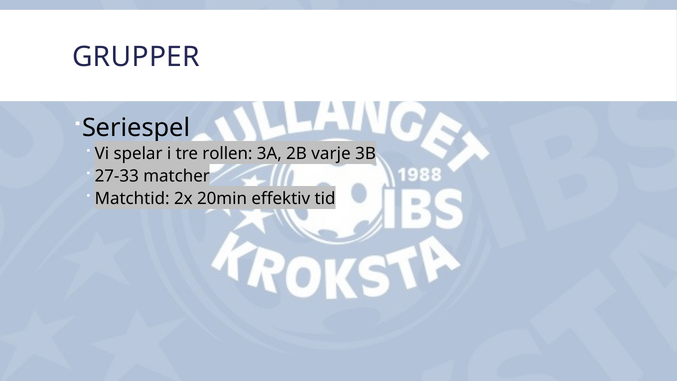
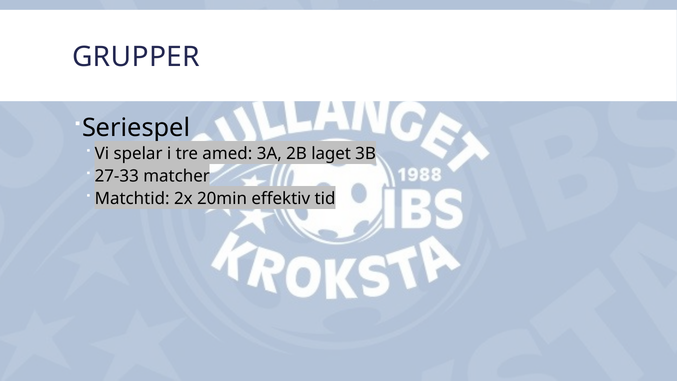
rollen: rollen -> amed
varje: varje -> laget
